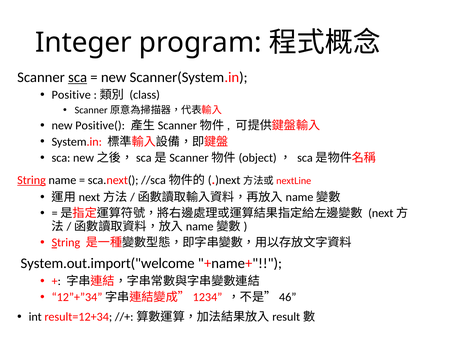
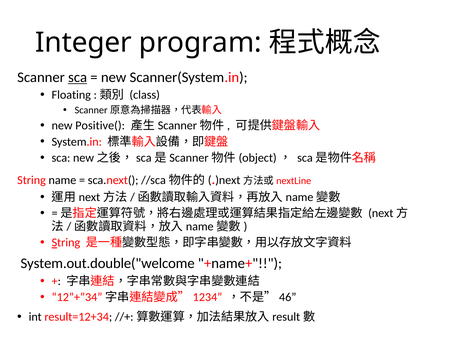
Positive: Positive -> Floating
String at (32, 180) underline: present -> none
System.out.import("welcome: System.out.import("welcome -> System.out.double("welcome
